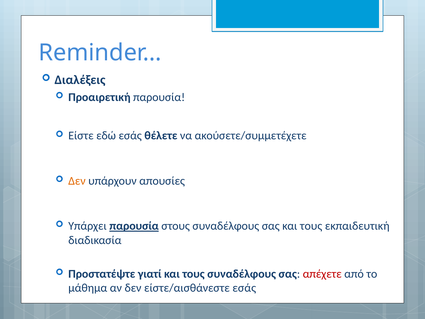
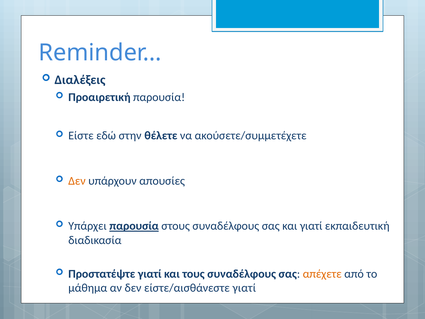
εδώ εσάς: εσάς -> στην
σας και τους: τους -> γιατί
απέχετε colour: red -> orange
είστε/αισθάνεστε εσάς: εσάς -> γιατί
